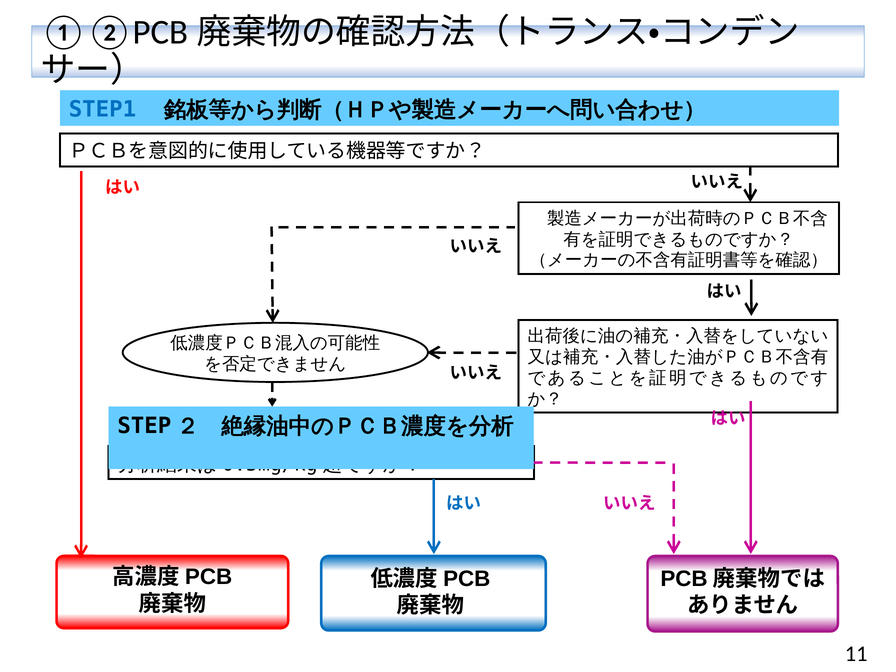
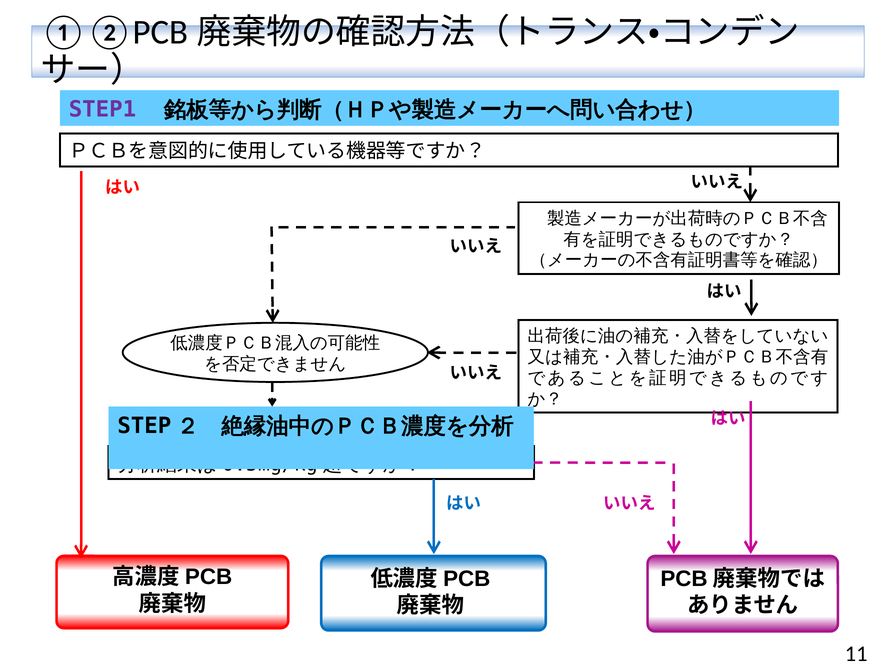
STEP1 colour: blue -> purple
